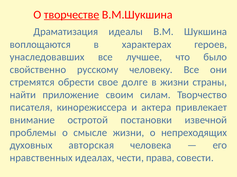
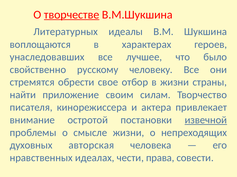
Драматизация: Драматизация -> Литературных
долге: долге -> отбор
извечной underline: none -> present
